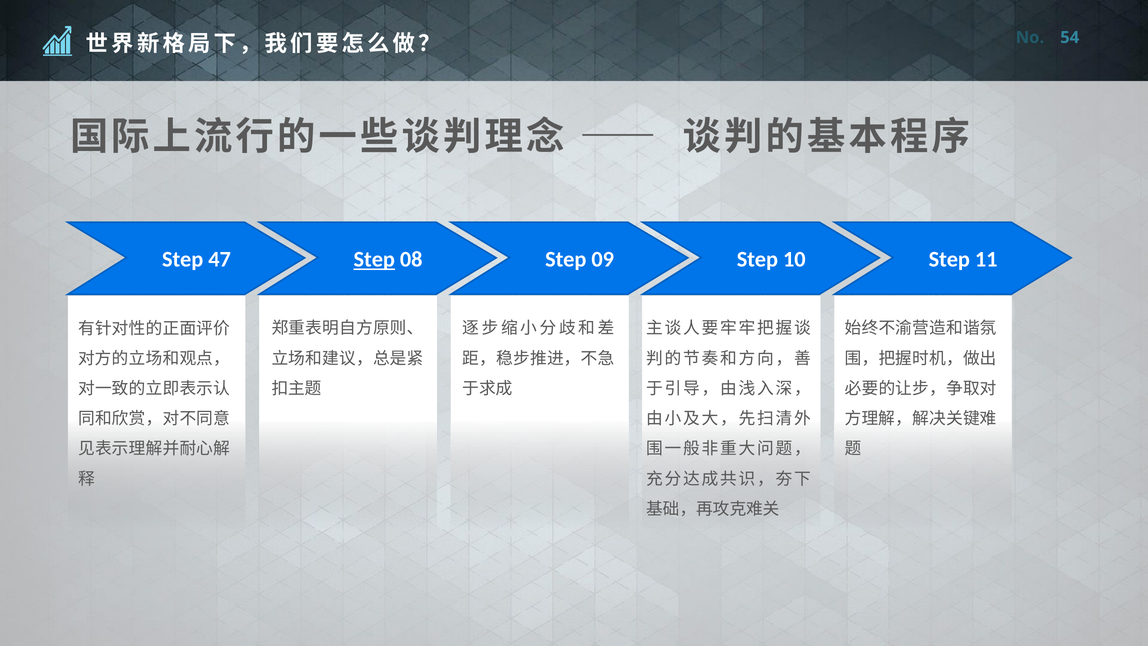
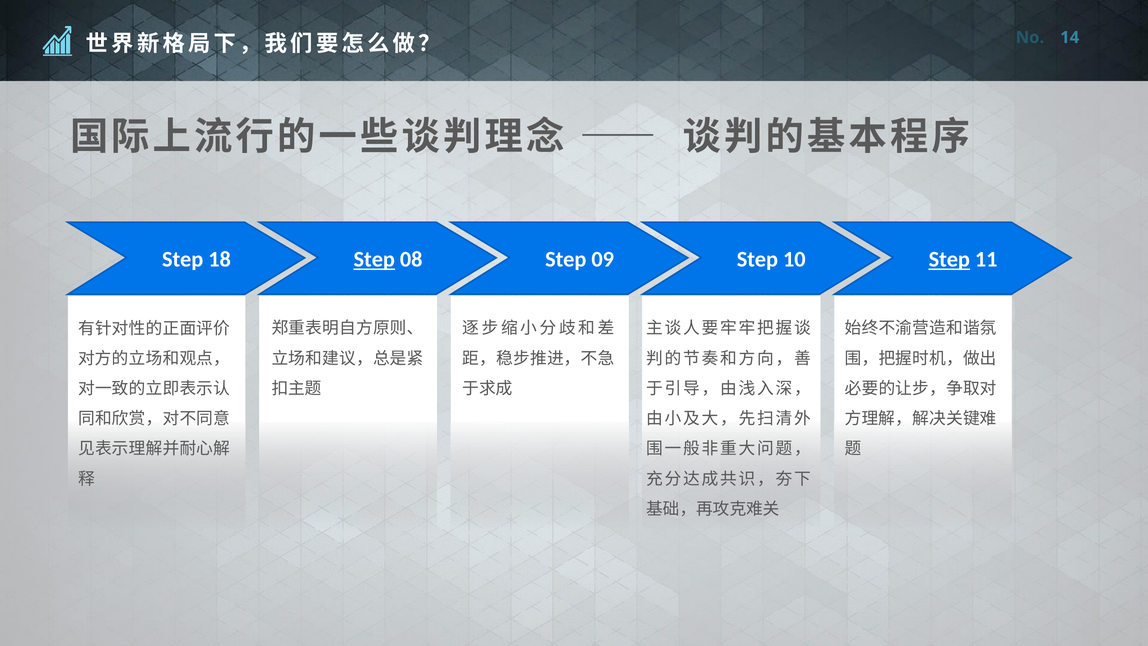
54: 54 -> 14
47: 47 -> 18
Step at (949, 259) underline: none -> present
